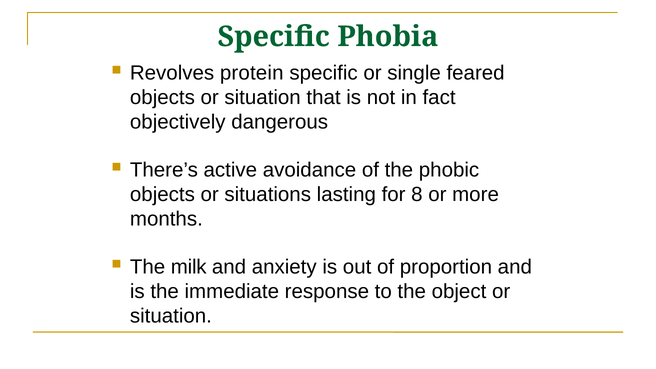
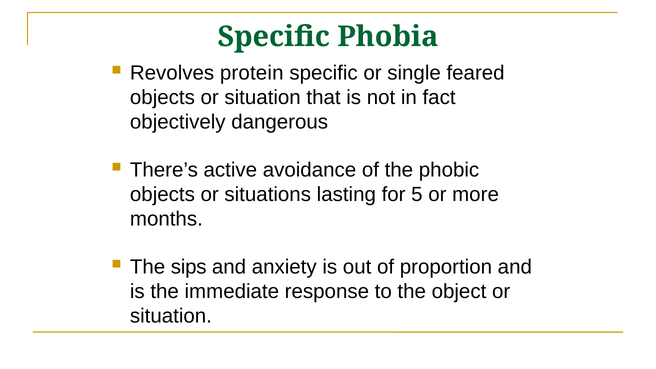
8: 8 -> 5
milk: milk -> sips
